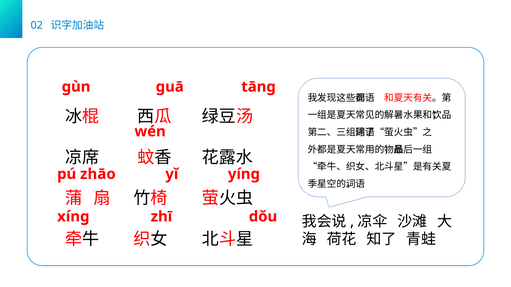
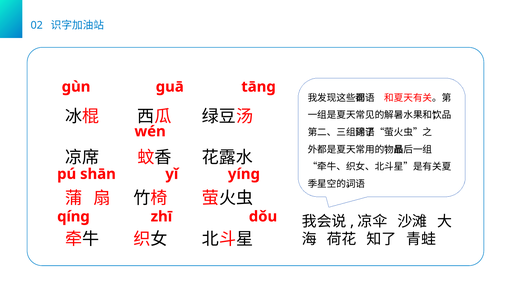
zhāo: zhāo -> shān
xíng: xíng -> qíng
